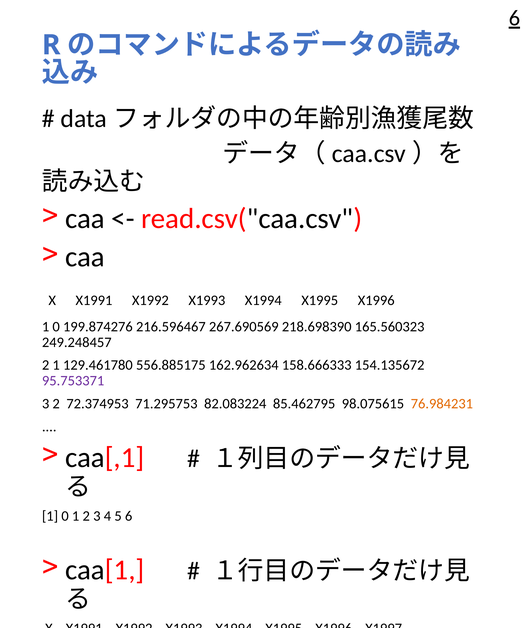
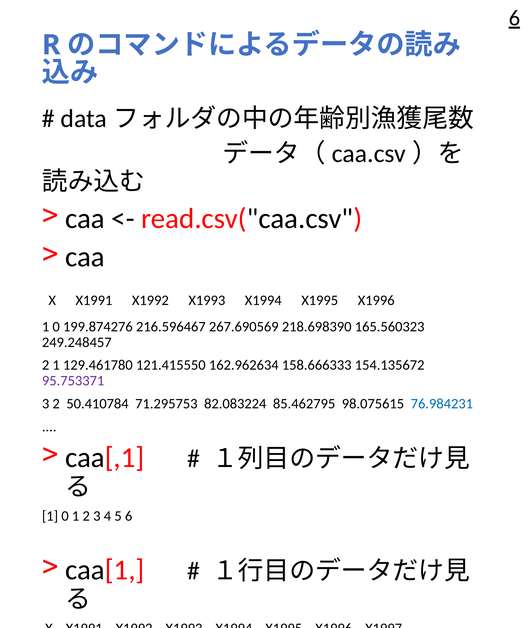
556.885175: 556.885175 -> 121.415550
72.374953: 72.374953 -> 50.410784
76.984231 colour: orange -> blue
